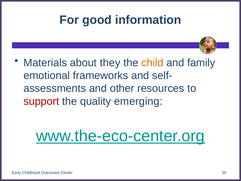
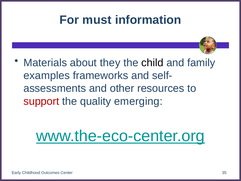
good: good -> must
child colour: orange -> black
emotional: emotional -> examples
